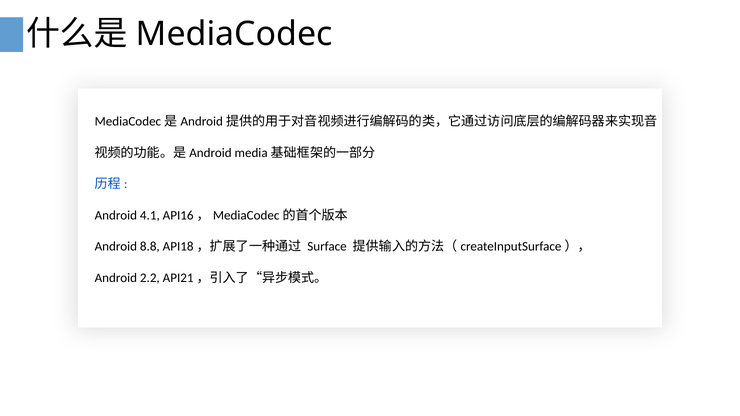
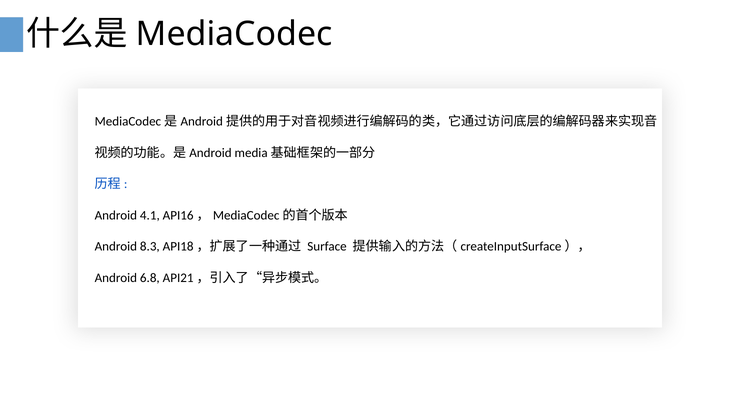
8.8: 8.8 -> 8.3
2.2: 2.2 -> 6.8
